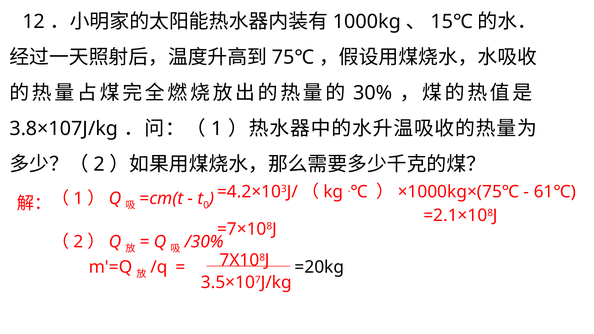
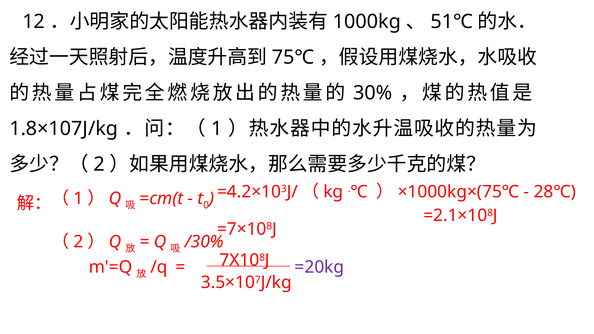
15℃: 15℃ -> 51℃
3.8×107J/kg: 3.8×107J/kg -> 1.8×107J/kg
61℃: 61℃ -> 28℃
=20kg colour: black -> purple
